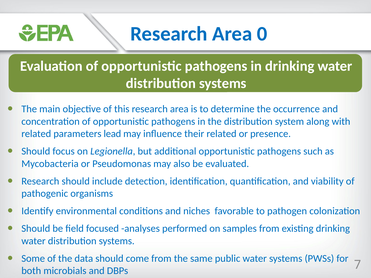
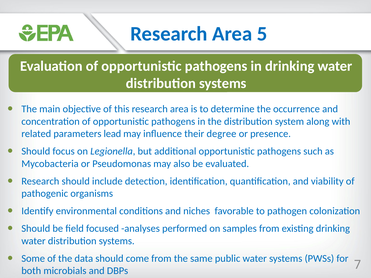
0: 0 -> 5
their related: related -> degree
